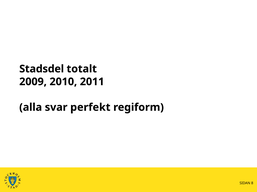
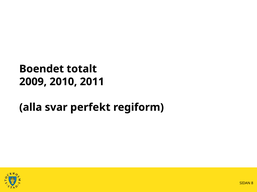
Stadsdel: Stadsdel -> Boendet
